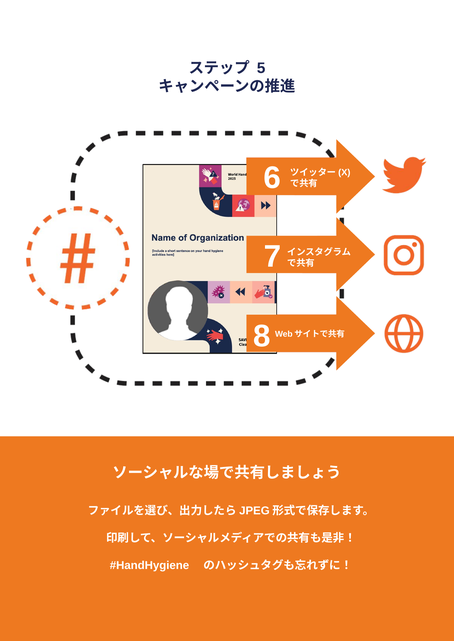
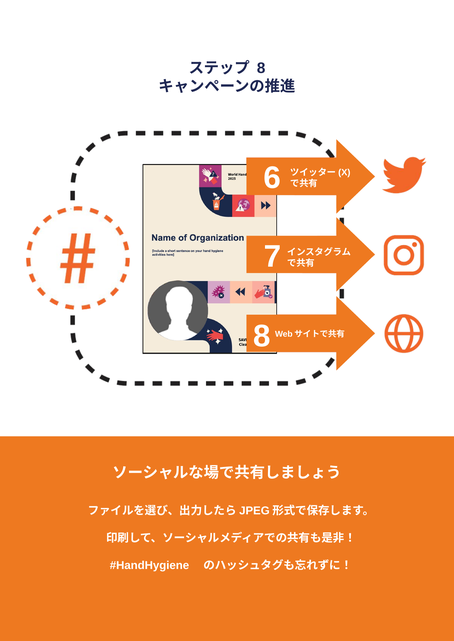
5 at (261, 68): 5 -> 8
